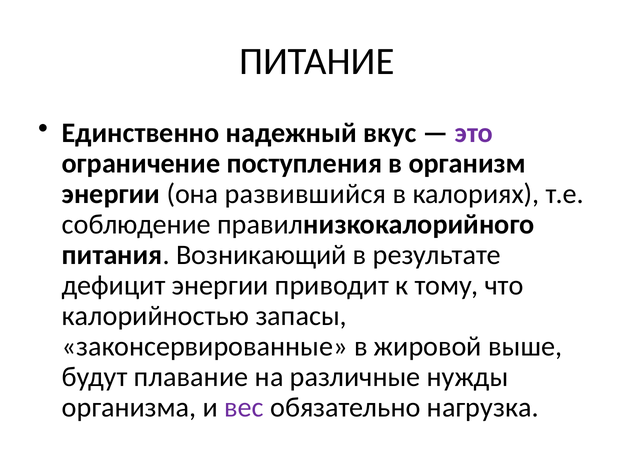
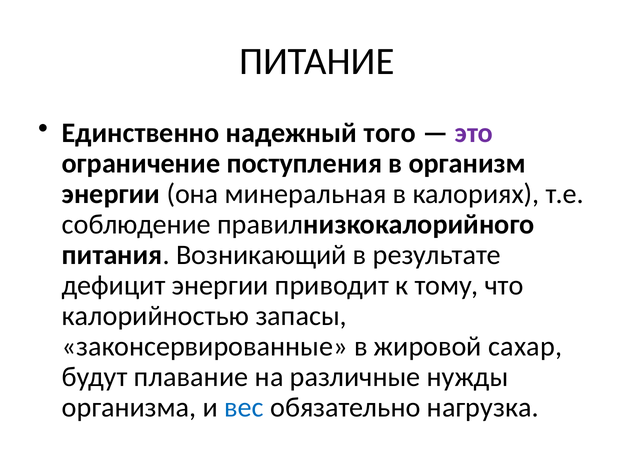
вкус: вкус -> того
развившийся: развившийся -> минеральная
выше: выше -> сахар
вес colour: purple -> blue
